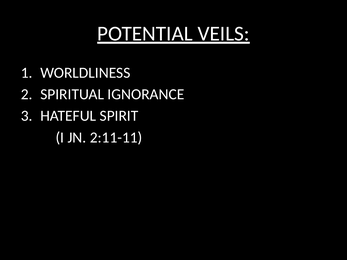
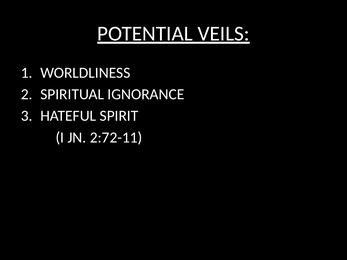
2:11-11: 2:11-11 -> 2:72-11
